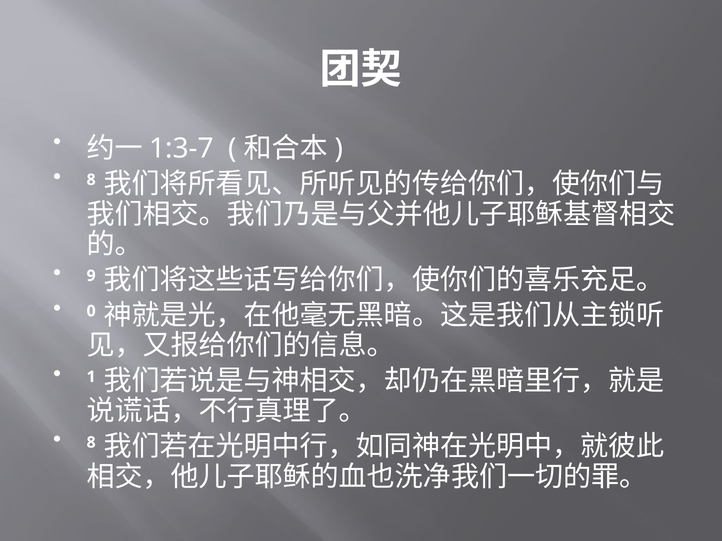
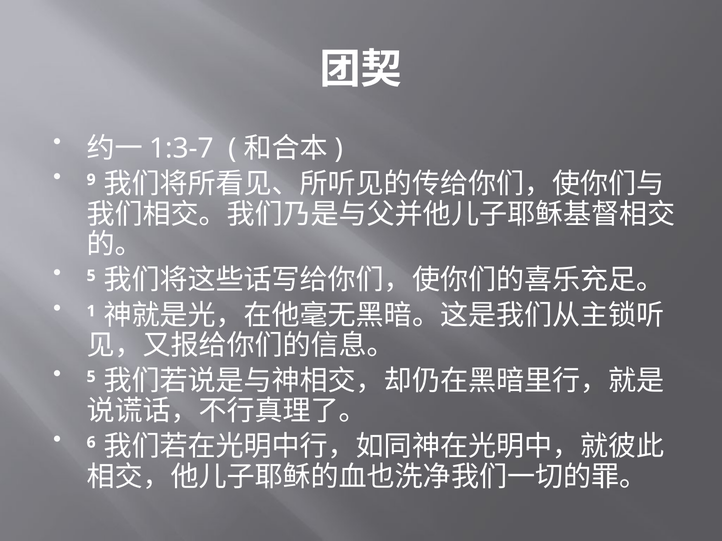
8 at (91, 180): 8 -> 9
9 at (91, 276): 9 -> 5
0: 0 -> 1
1 at (91, 377): 1 -> 5
8 at (91, 443): 8 -> 6
